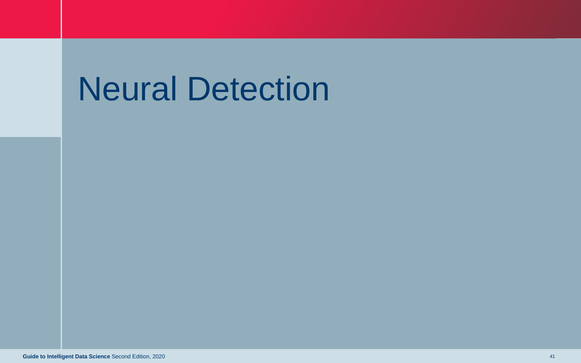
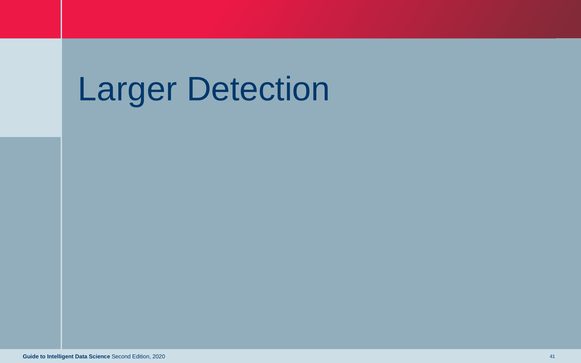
Neural: Neural -> Larger
